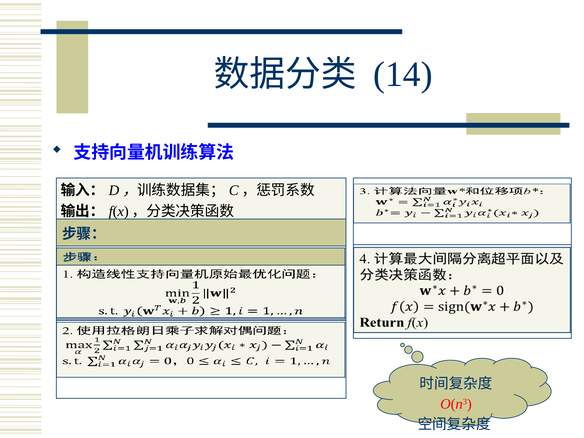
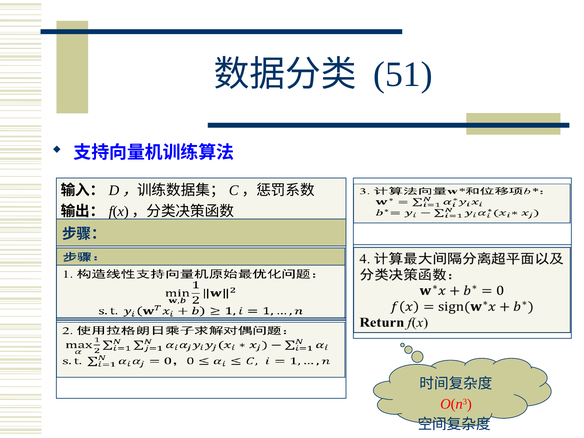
14: 14 -> 51
